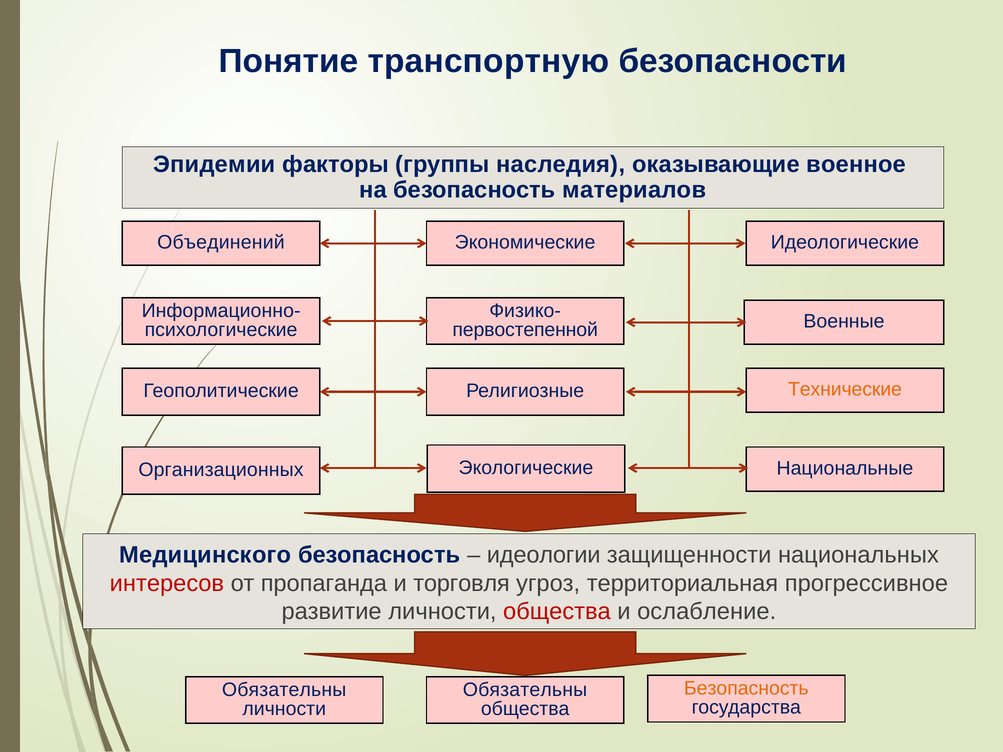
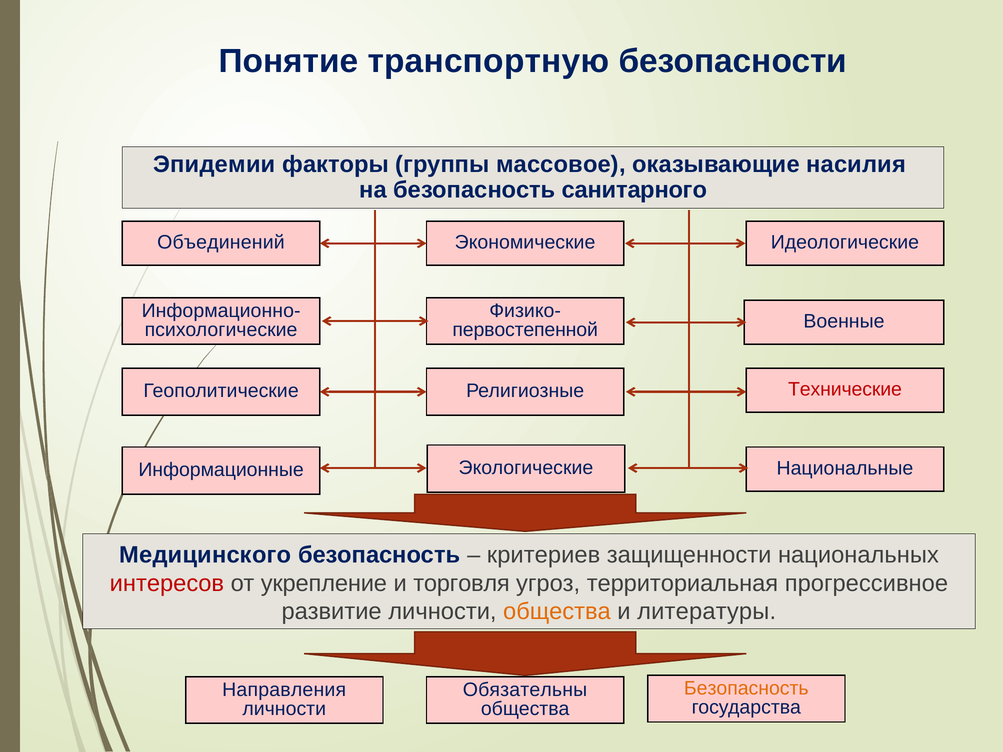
наследия: наследия -> массовое
военное: военное -> насилия
материалов: материалов -> санитарного
Технические colour: orange -> red
Организационных: Организационных -> Информационные
идеологии: идеологии -> критериев
пропаганда: пропаганда -> укрепление
общества at (557, 612) colour: red -> orange
ослабление: ослабление -> литературы
Обязательны at (284, 690): Обязательны -> Направления
